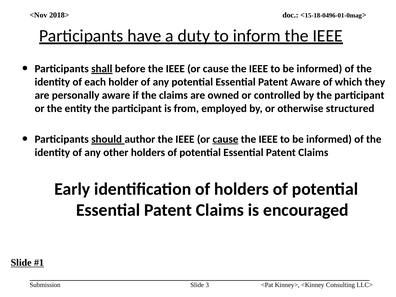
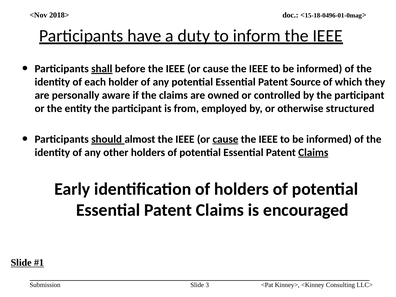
Patent Aware: Aware -> Source
author: author -> almost
Claims at (313, 152) underline: none -> present
